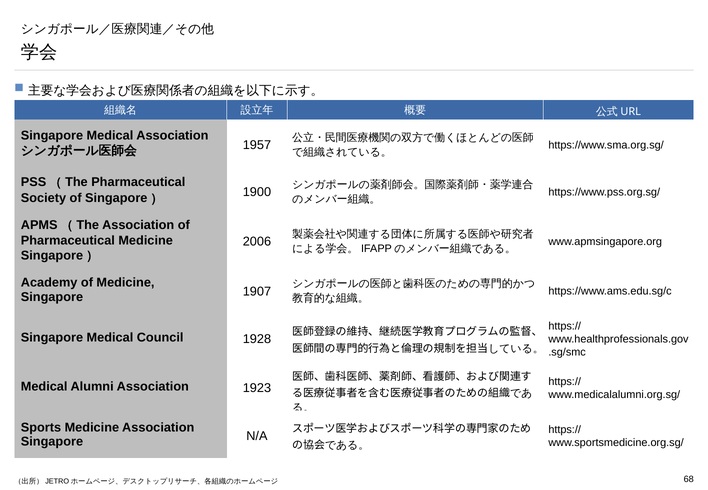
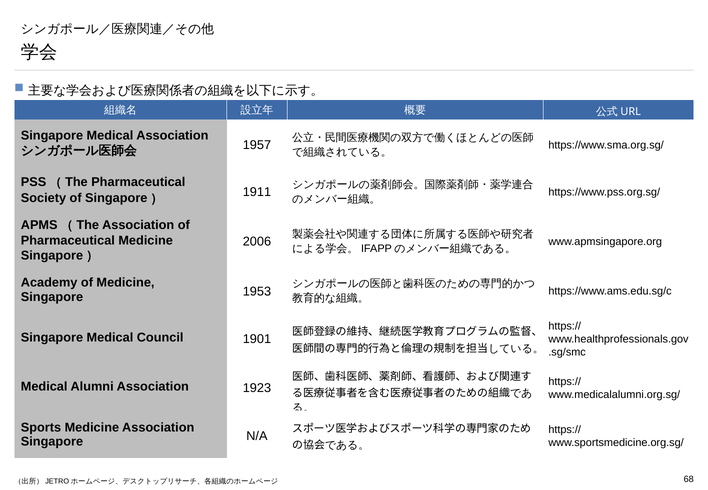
1900: 1900 -> 1911
1907: 1907 -> 1953
1928: 1928 -> 1901
